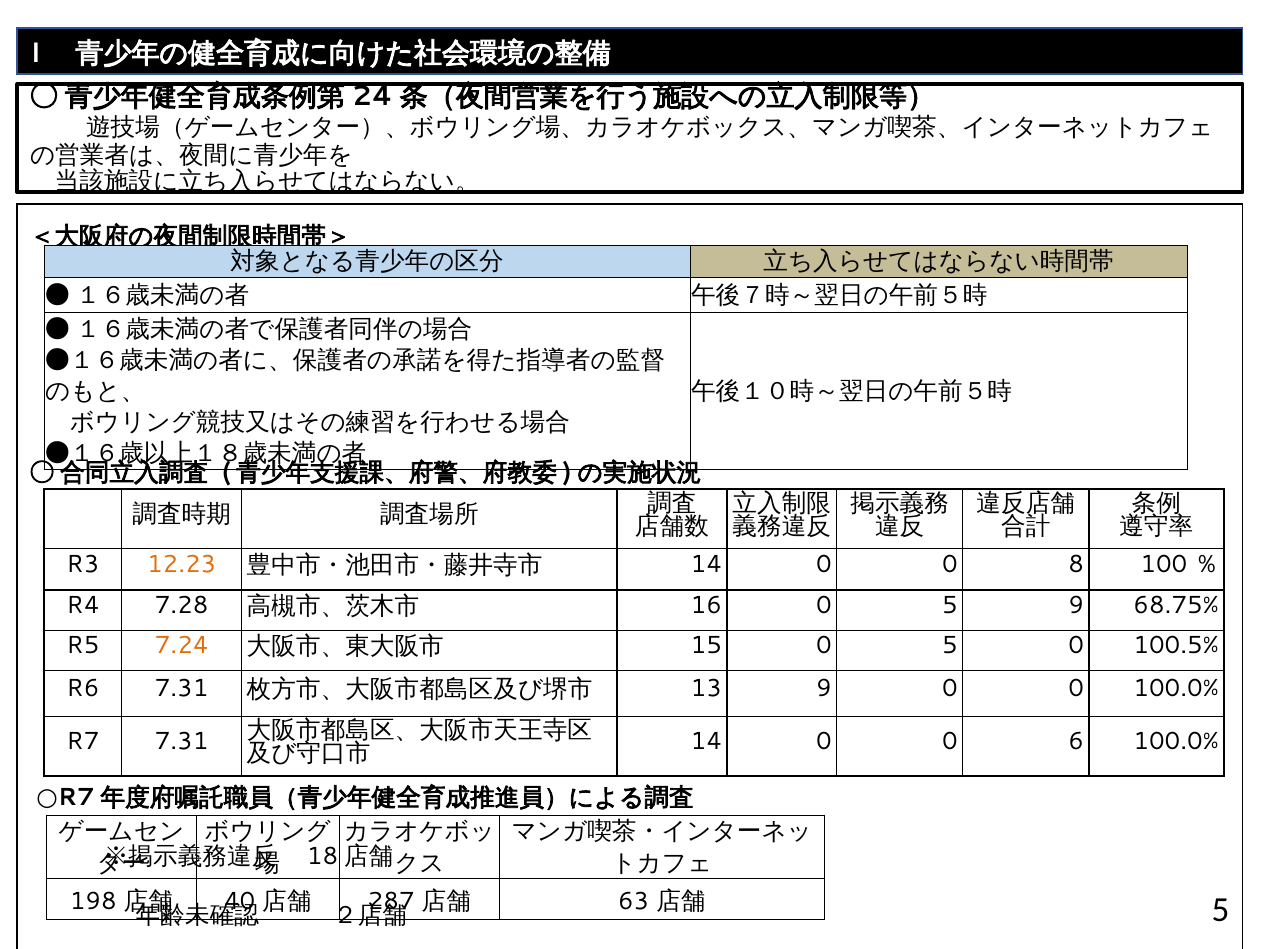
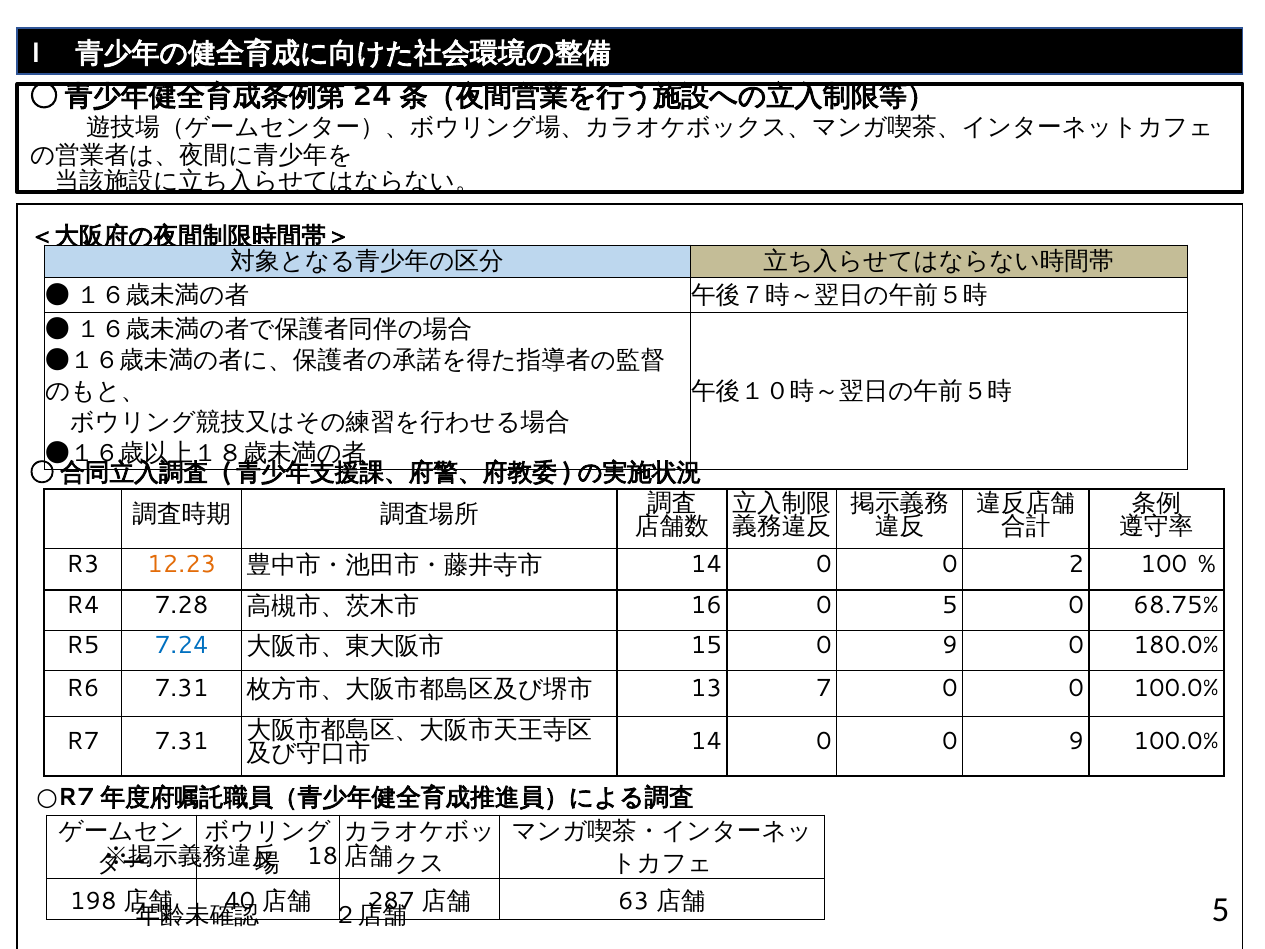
8: 8 -> 2
5 9: 9 -> 0
7.24 colour: orange -> blue
15 0 5: 5 -> 9
100.5%: 100.5% -> 180.0%
13 9: 9 -> 7
0 0 6: 6 -> 9
